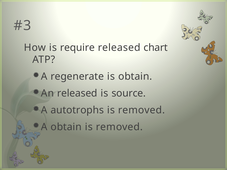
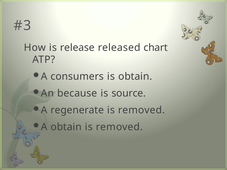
require: require -> release
regenerate: regenerate -> consumers
An released: released -> because
autotrophs: autotrophs -> regenerate
